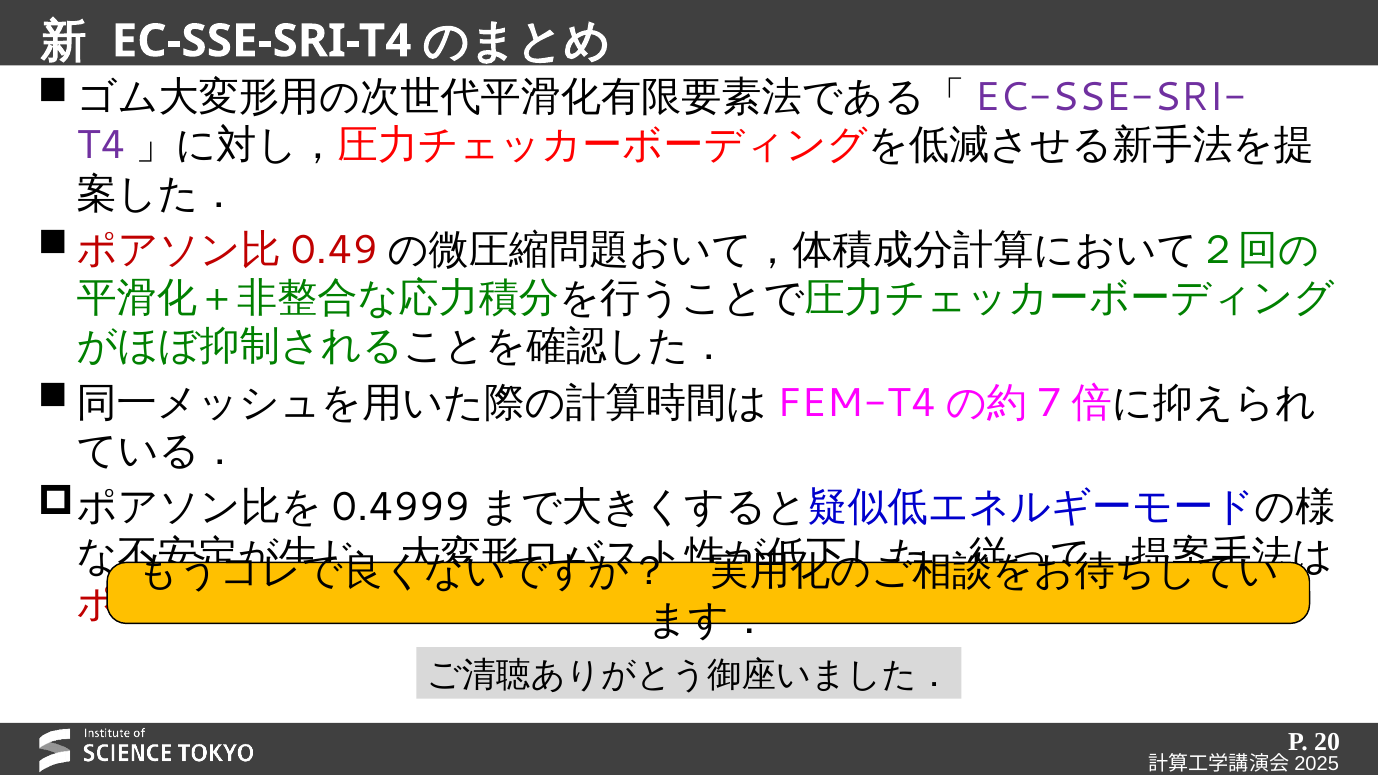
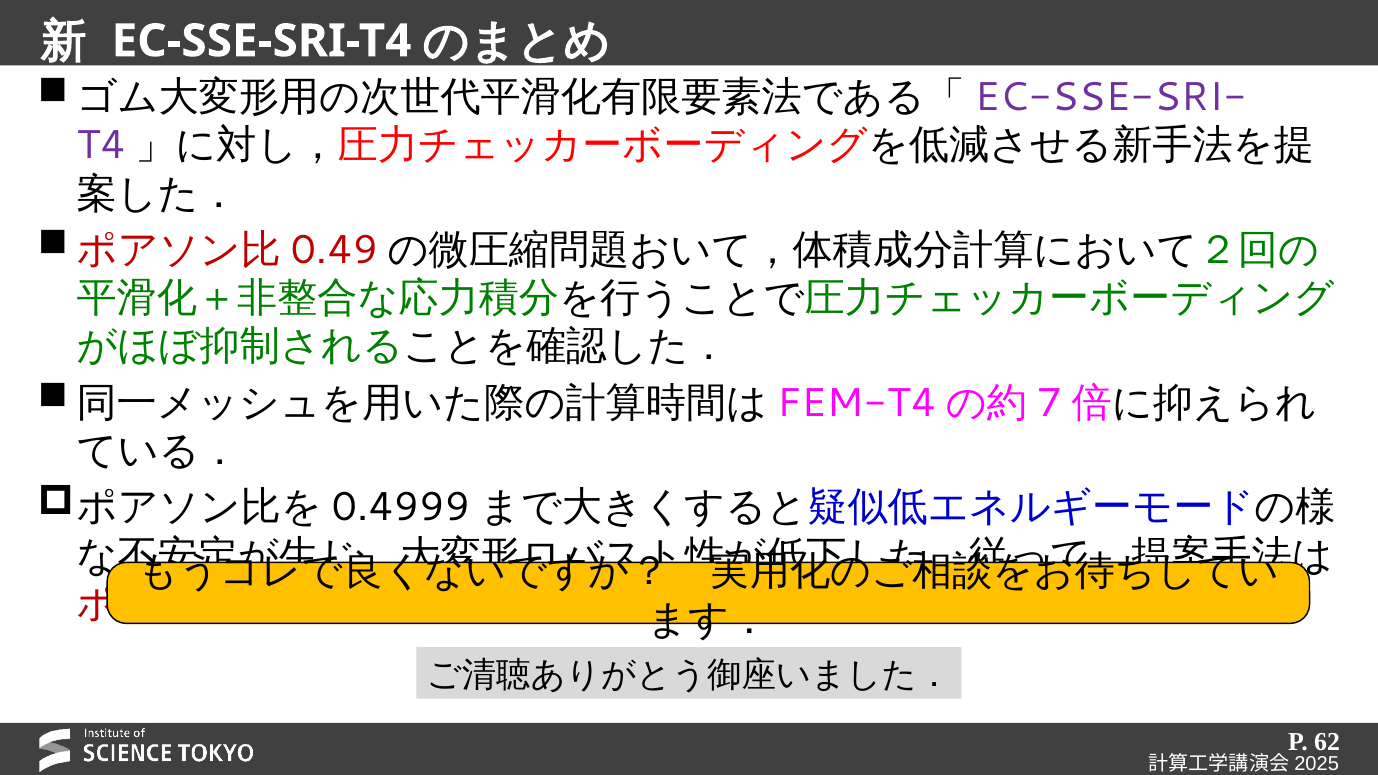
20: 20 -> 62
